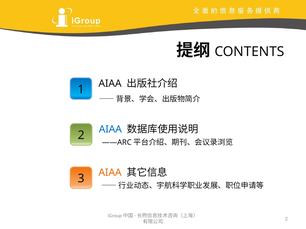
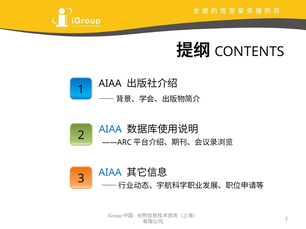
AIAA at (110, 173) colour: orange -> blue
